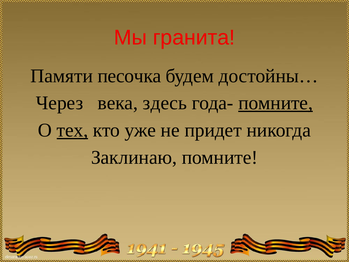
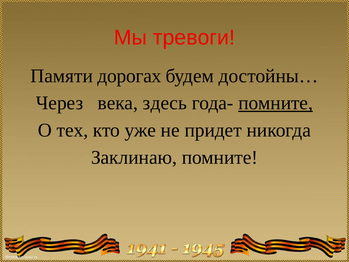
гранита: гранита -> тревоги
песочка: песочка -> дорогах
тех underline: present -> none
